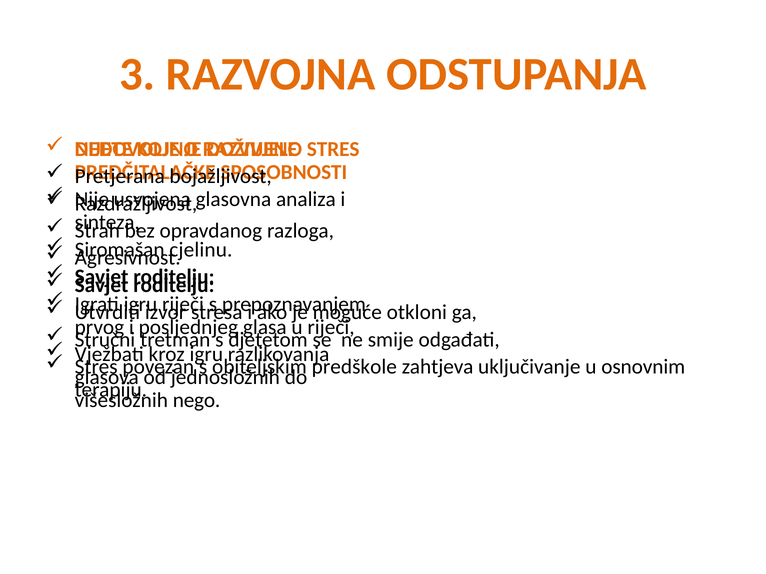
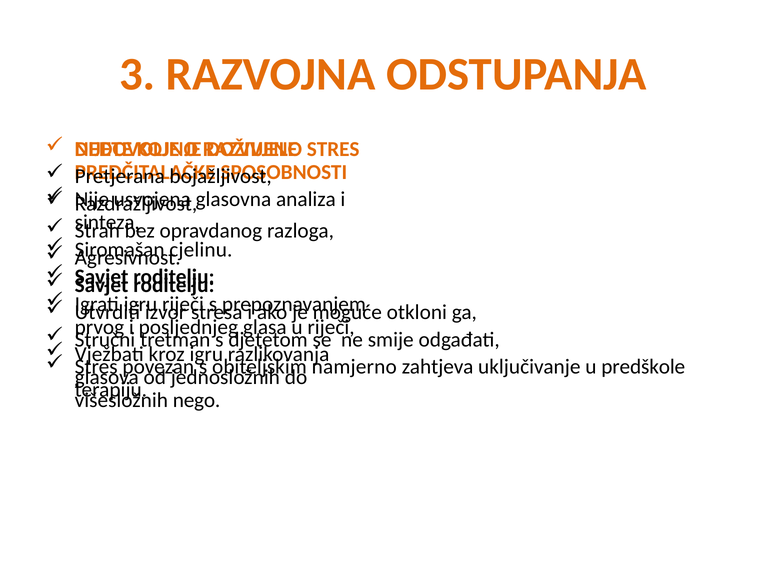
predškole: predškole -> namjerno
osnovnim: osnovnim -> predškole
